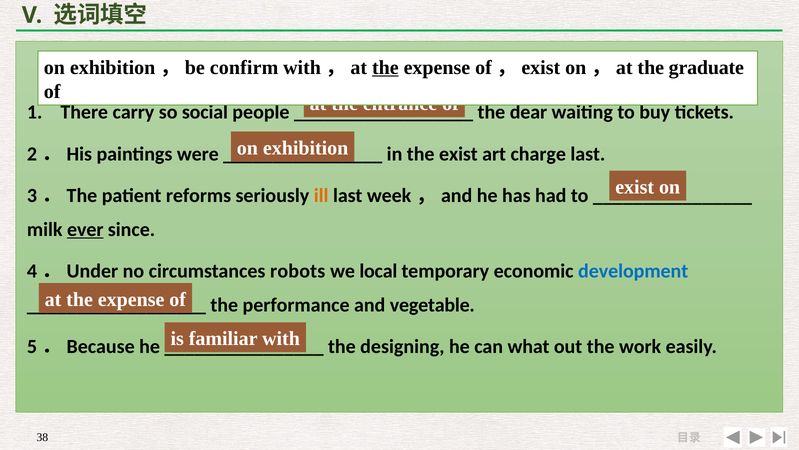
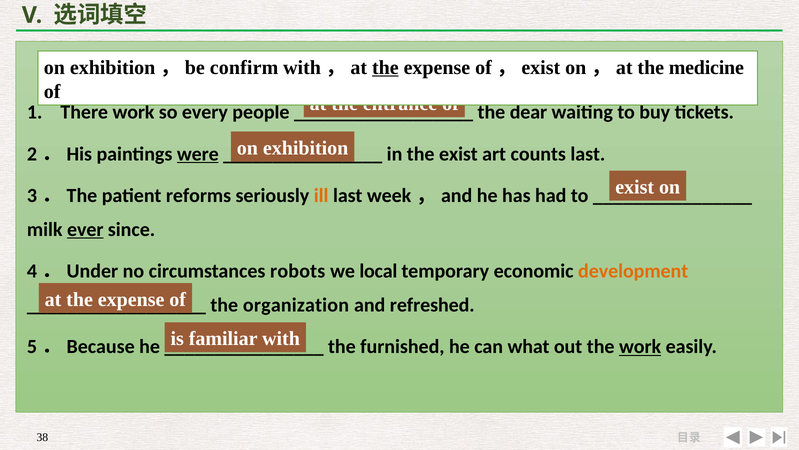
graduate: graduate -> medicine
There carry: carry -> work
social: social -> every
were underline: none -> present
charge: charge -> counts
development colour: blue -> orange
performance: performance -> organization
vegetable: vegetable -> refreshed
designing: designing -> furnished
work at (640, 346) underline: none -> present
